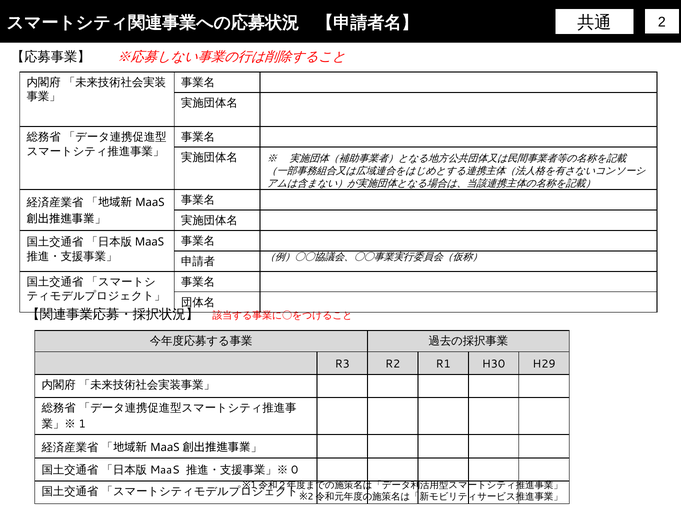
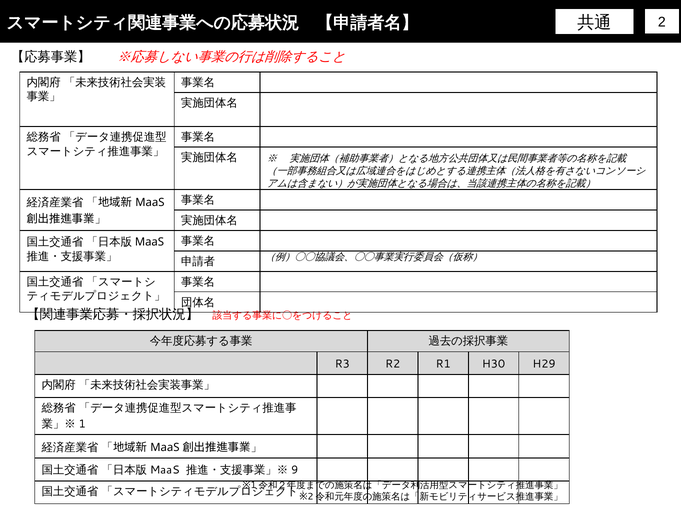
0: 0 -> 9
